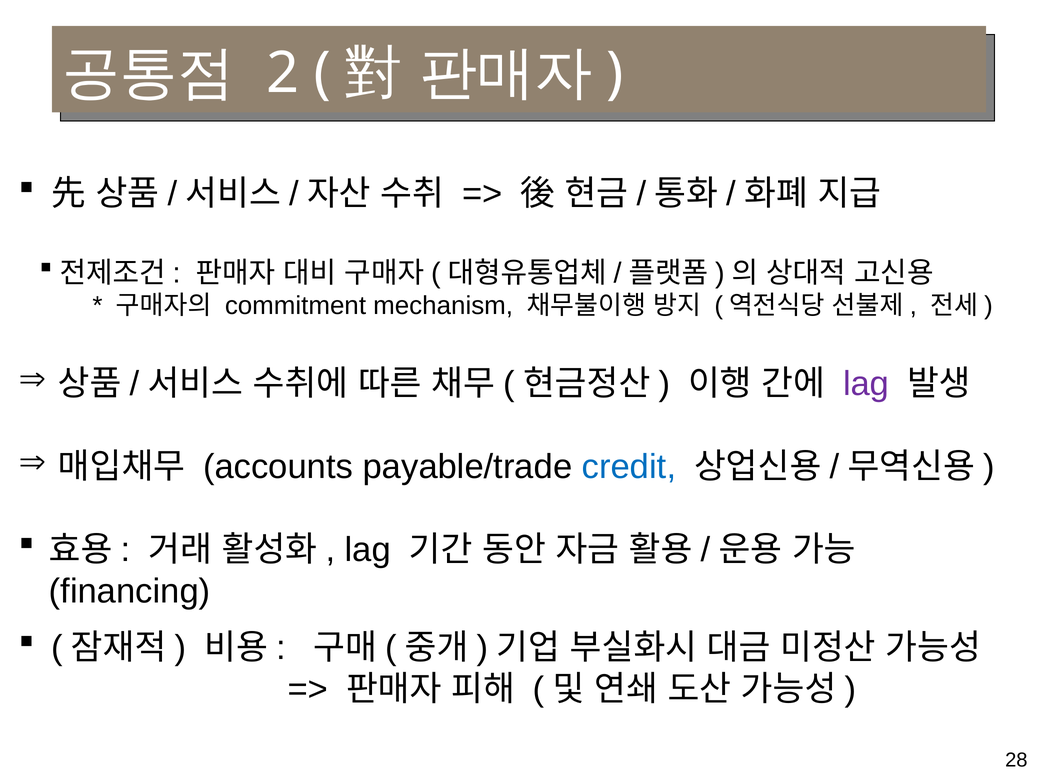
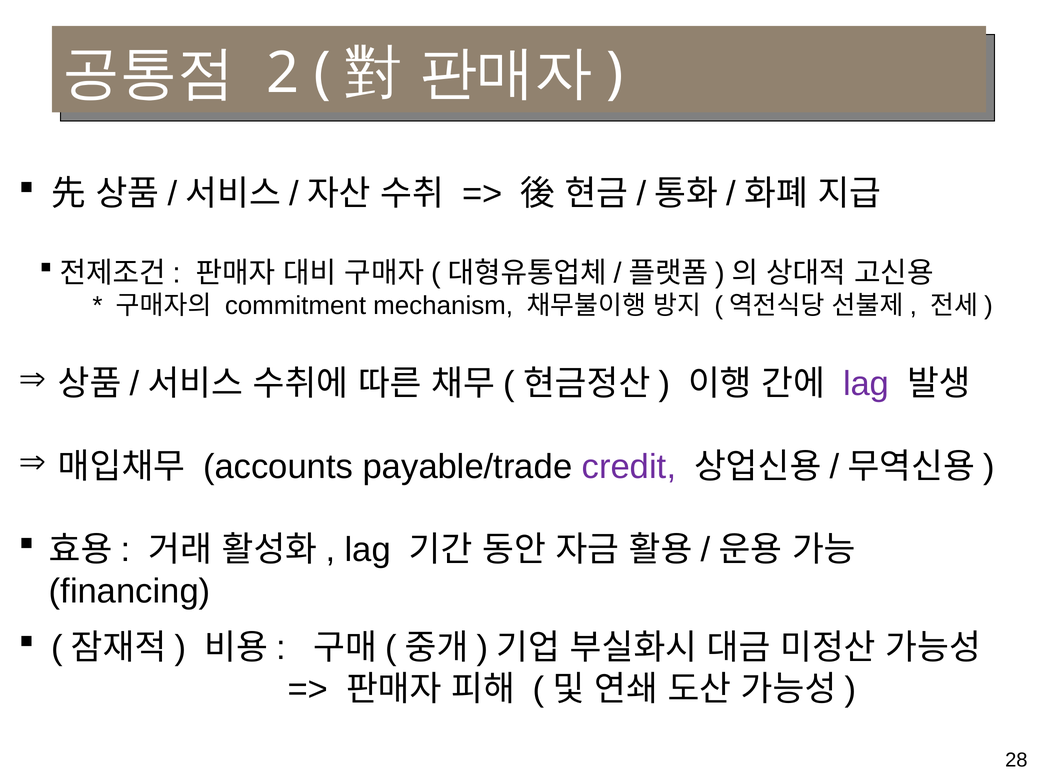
credit colour: blue -> purple
